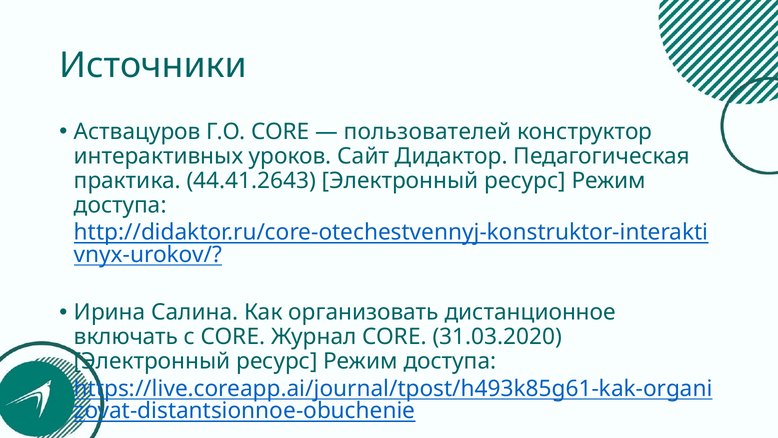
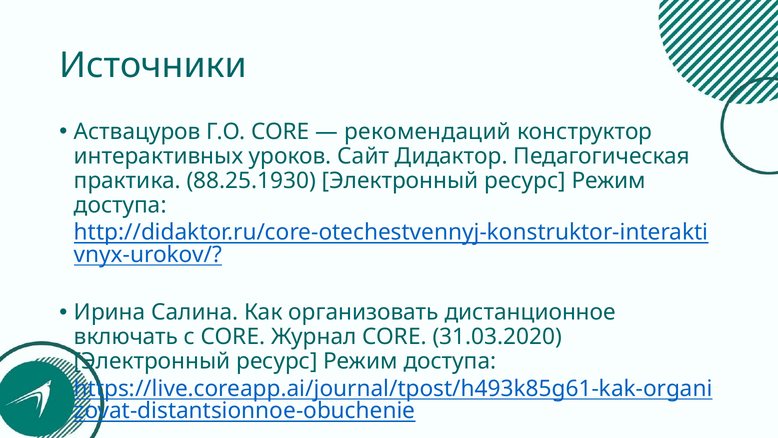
пользователей: пользователей -> рекомендаций
44.41.2643: 44.41.2643 -> 88.25.1930
